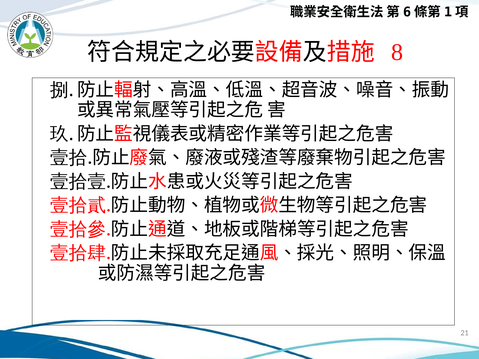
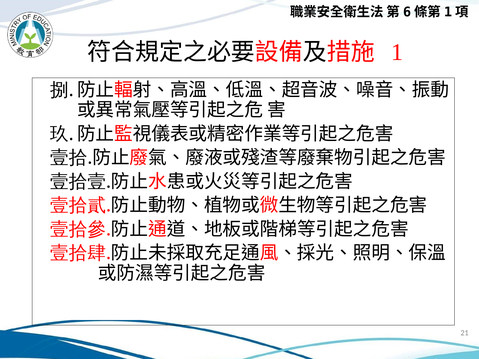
8: 8 -> 1
